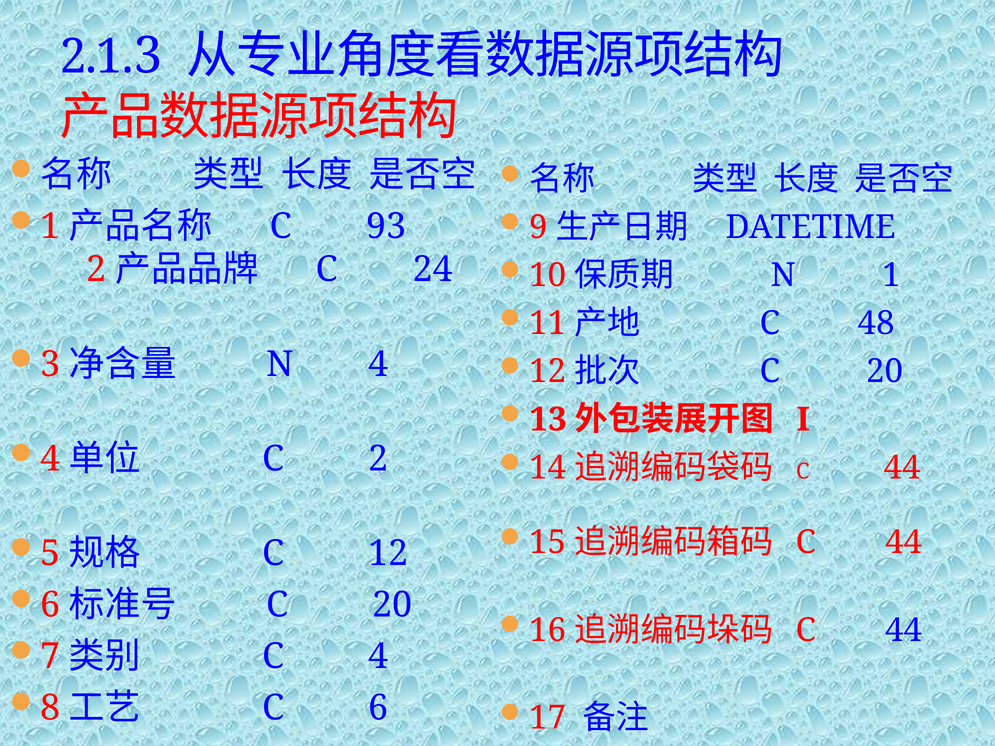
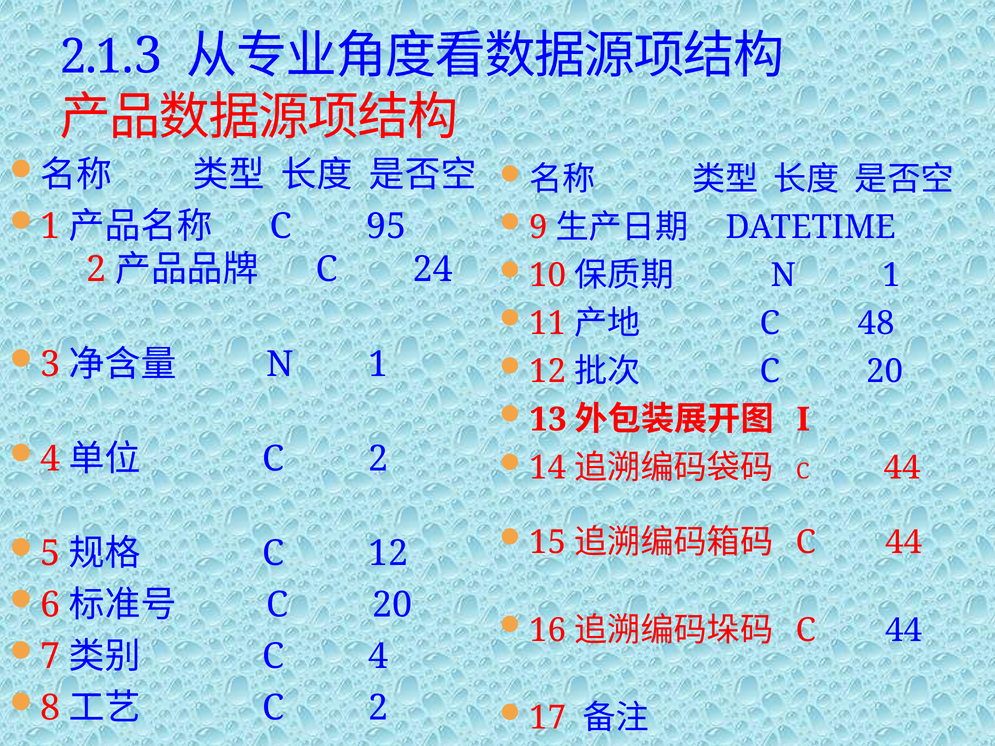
93: 93 -> 95
4 at (378, 364): 4 -> 1
6 at (378, 708): 6 -> 2
